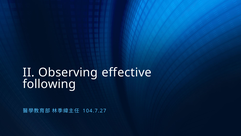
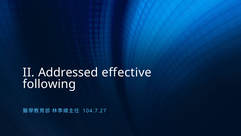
Observing: Observing -> Addressed
